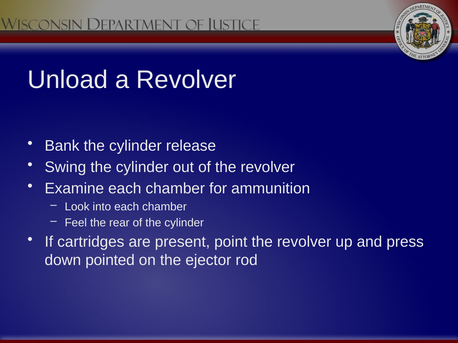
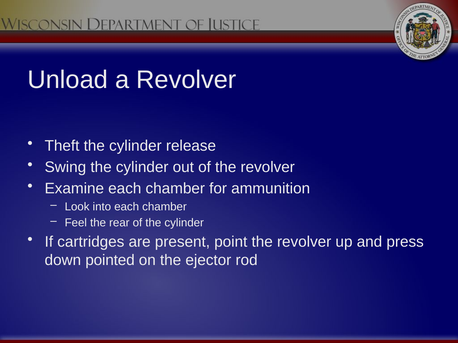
Bank: Bank -> Theft
